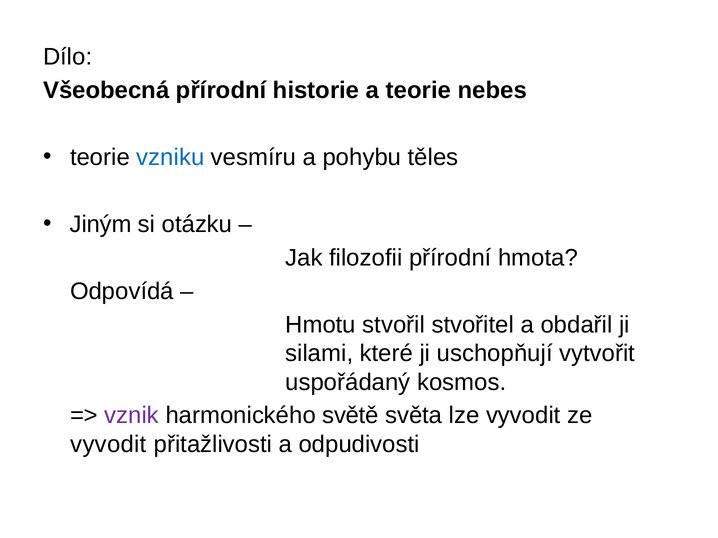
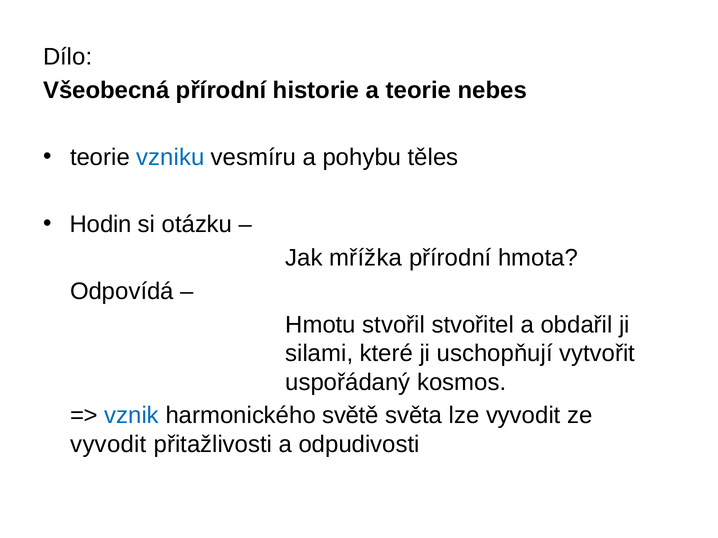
Jiným: Jiným -> Hodin
filozofii: filozofii -> mřížka
vznik colour: purple -> blue
